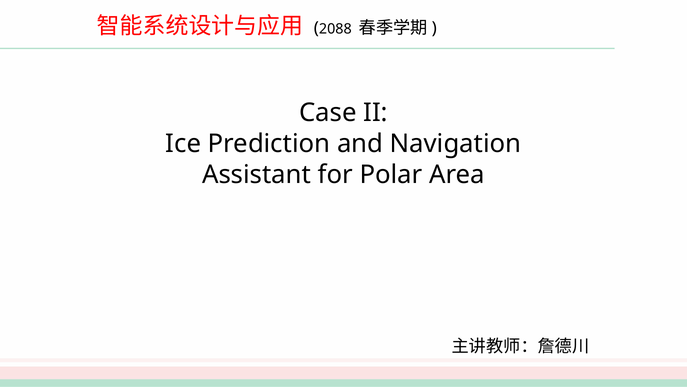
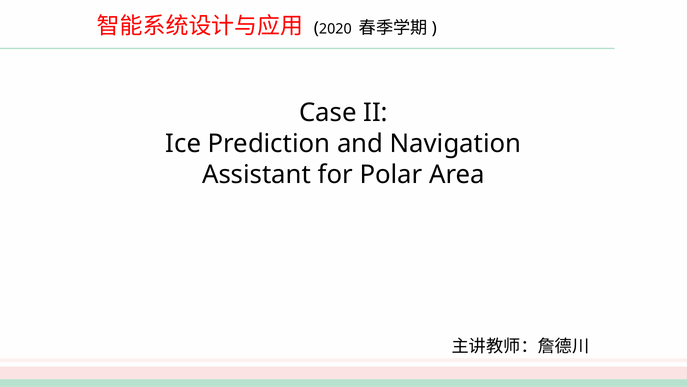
2088: 2088 -> 2020
